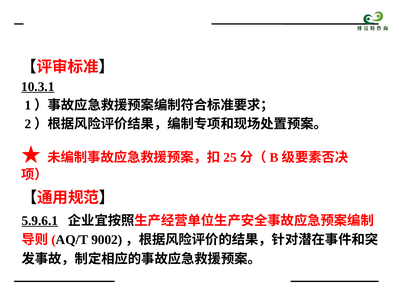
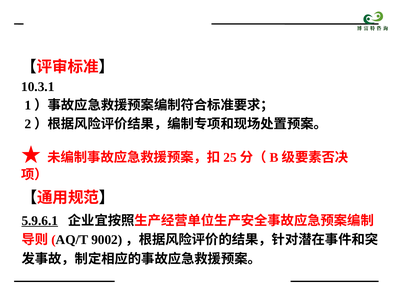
10.3.1 underline: present -> none
